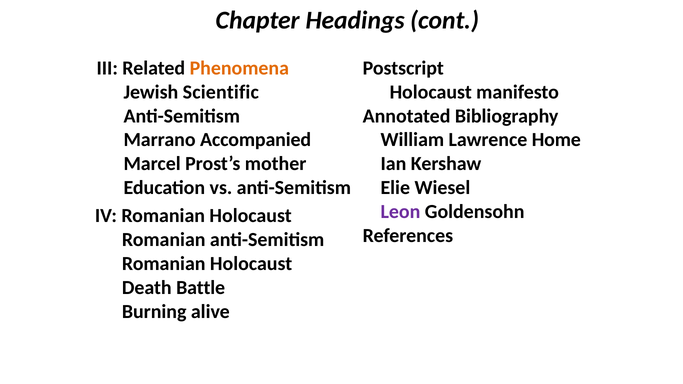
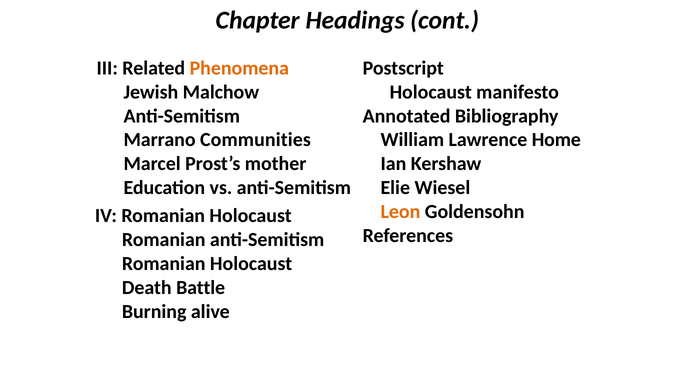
Scientific: Scientific -> Malchow
Accompanied: Accompanied -> Communities
Leon colour: purple -> orange
